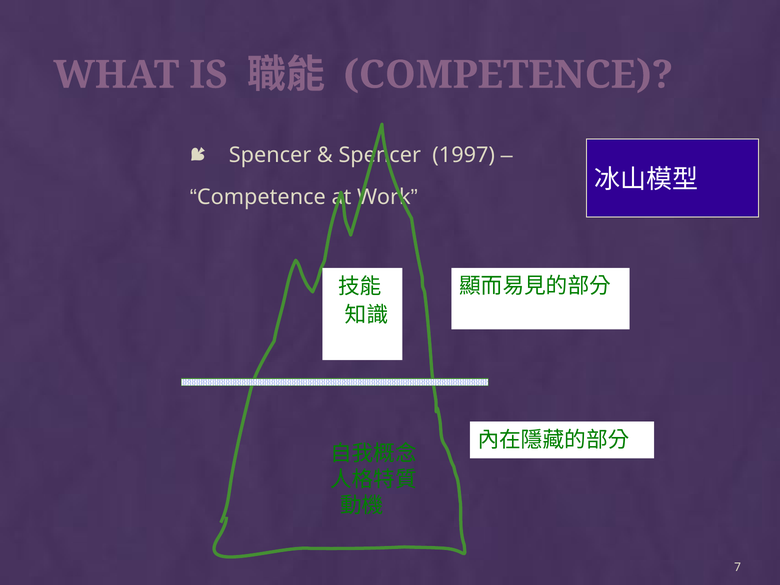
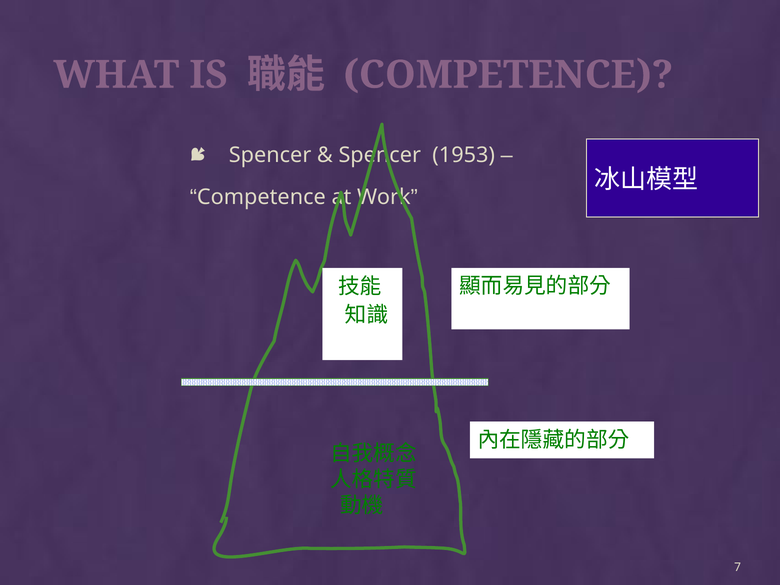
1997: 1997 -> 1953
